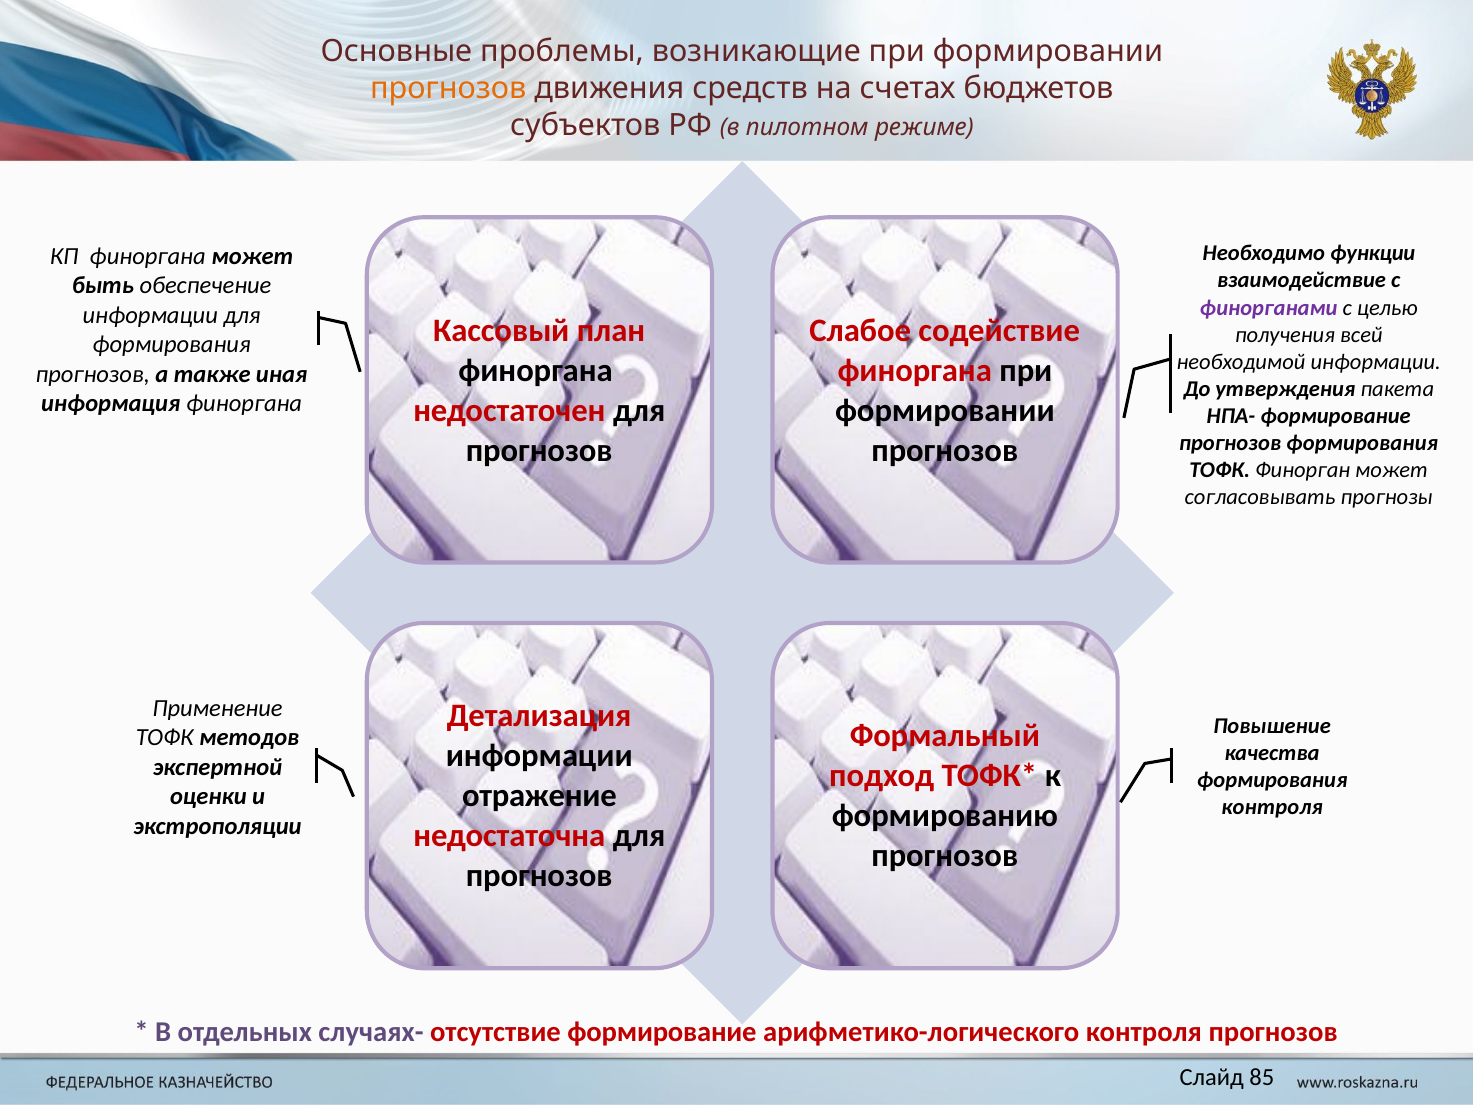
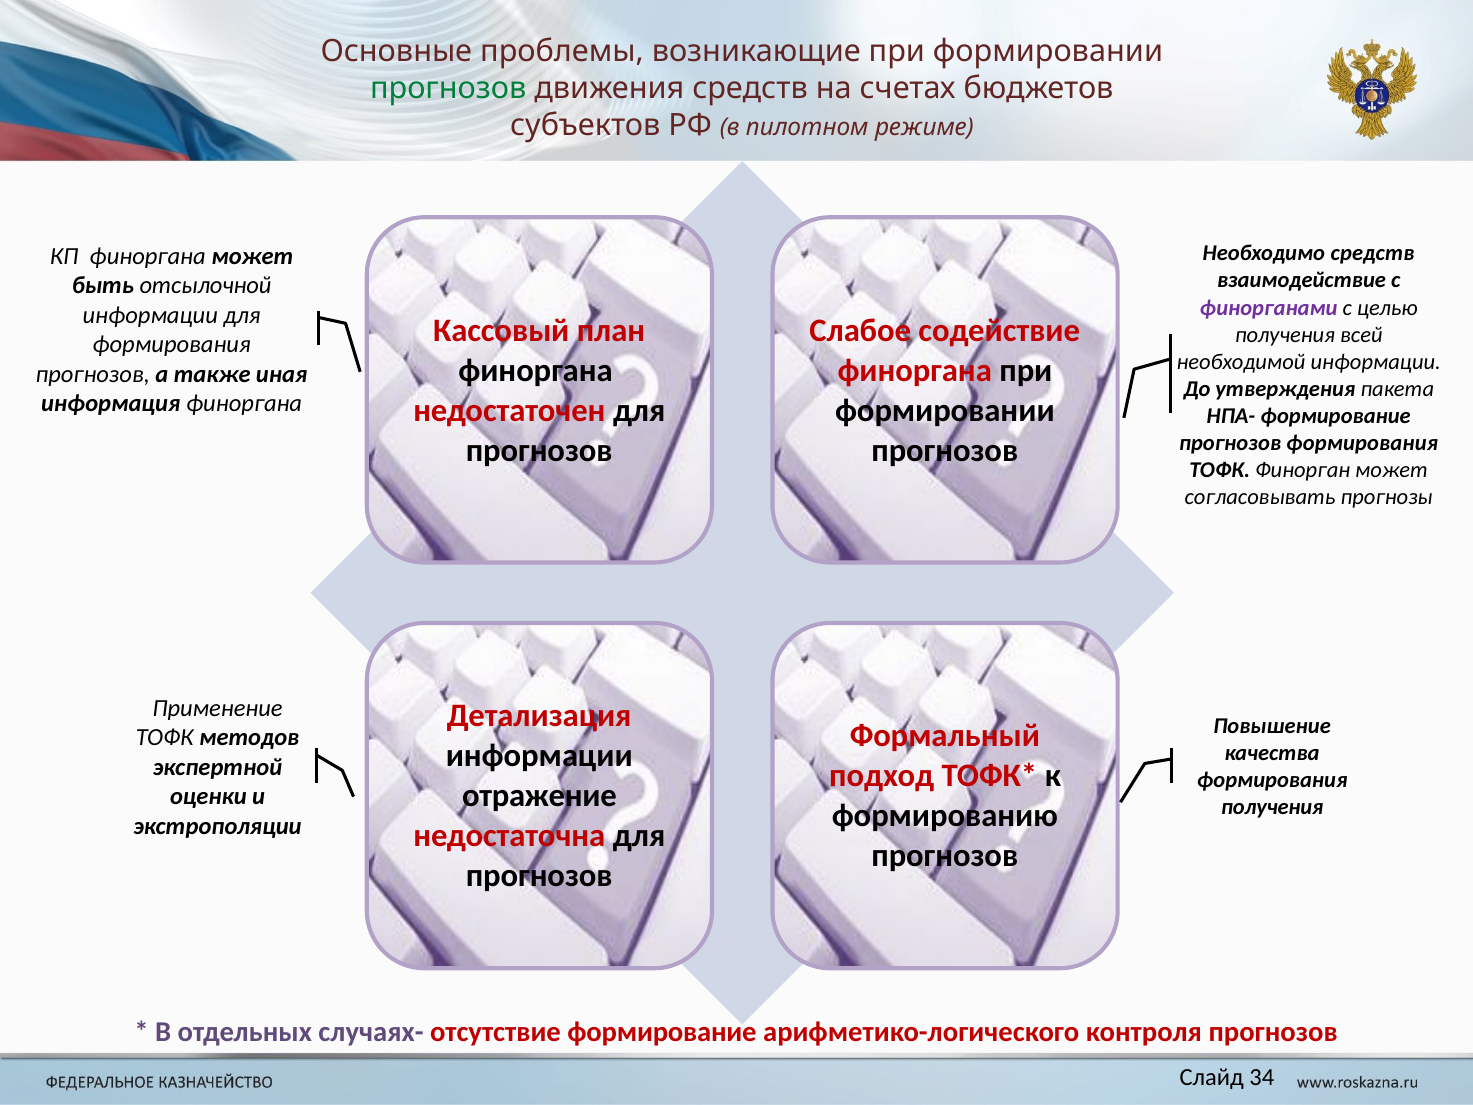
прогнозов at (448, 88) colour: orange -> green
Необходимо функции: функции -> средств
обеспечение: обеспечение -> отсылочной
контроля at (1272, 807): контроля -> получения
85: 85 -> 34
